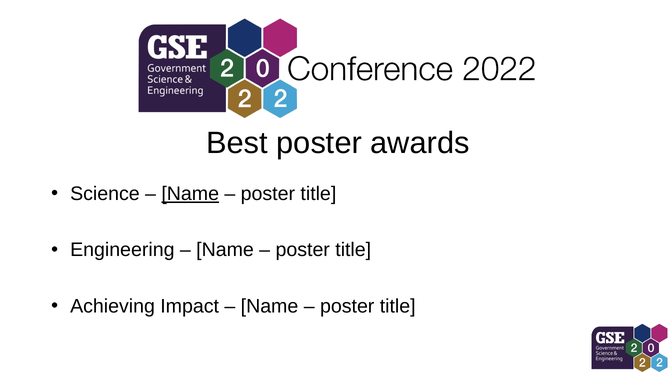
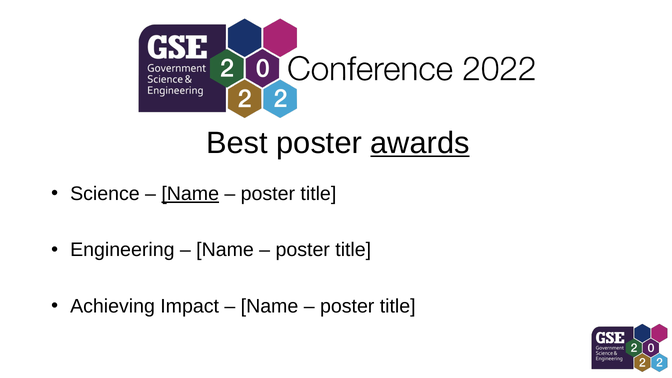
awards underline: none -> present
